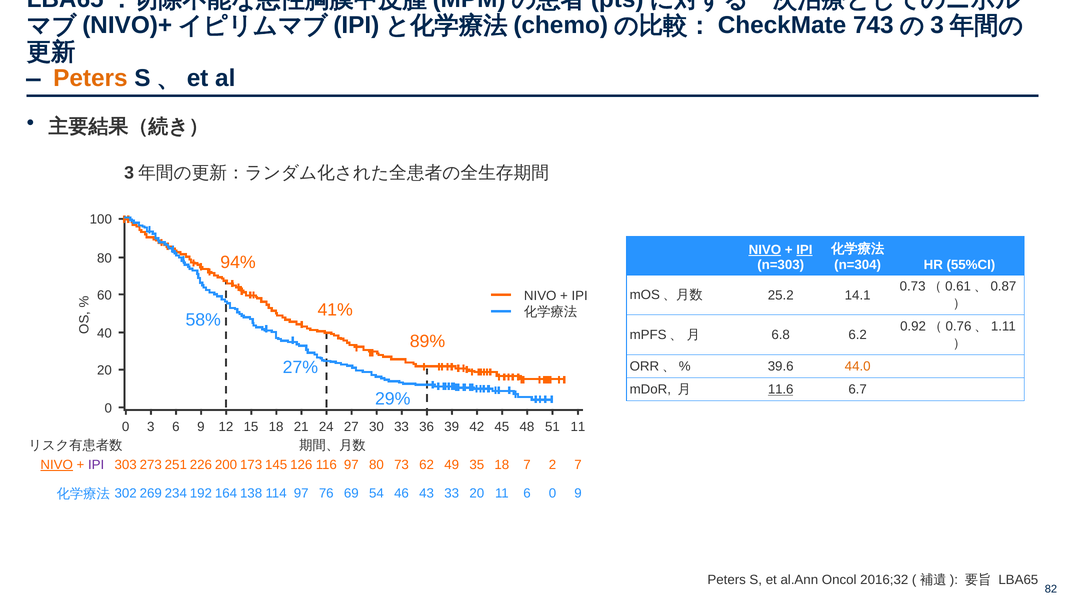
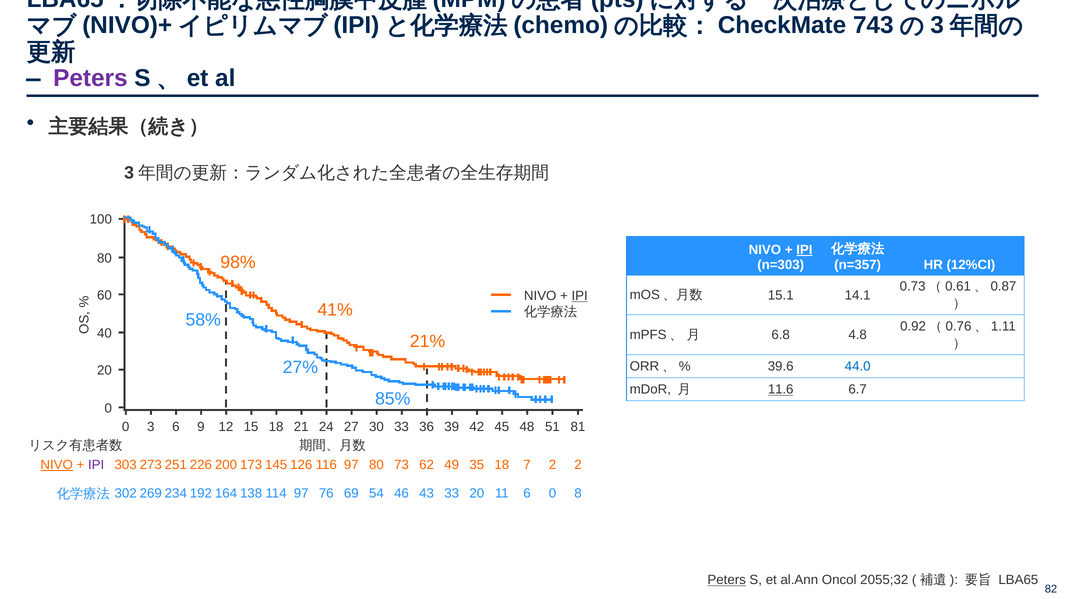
Peters at (90, 78) colour: orange -> purple
NIVO at (765, 250) underline: present -> none
94%: 94% -> 98%
n=304: n=304 -> n=357
55%CI: 55%CI -> 12%CI
25.2: 25.2 -> 15.1
IPI at (580, 296) underline: none -> present
6.2: 6.2 -> 4.8
89%: 89% -> 21%
44.0 colour: orange -> blue
29%: 29% -> 85%
51 11: 11 -> 81
2 7: 7 -> 2
0 9: 9 -> 8
Peters at (727, 580) underline: none -> present
2016;32: 2016;32 -> 2055;32
